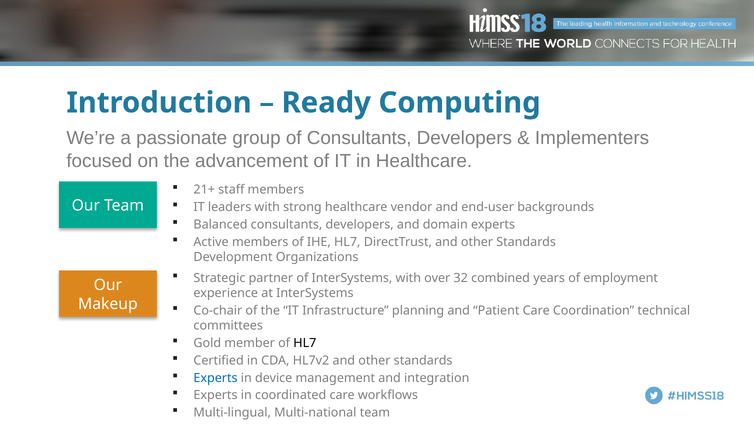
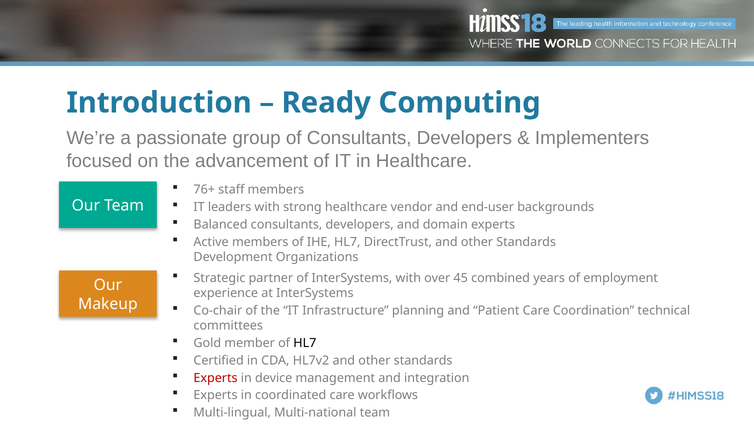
21+: 21+ -> 76+
32: 32 -> 45
Experts at (216, 378) colour: blue -> red
